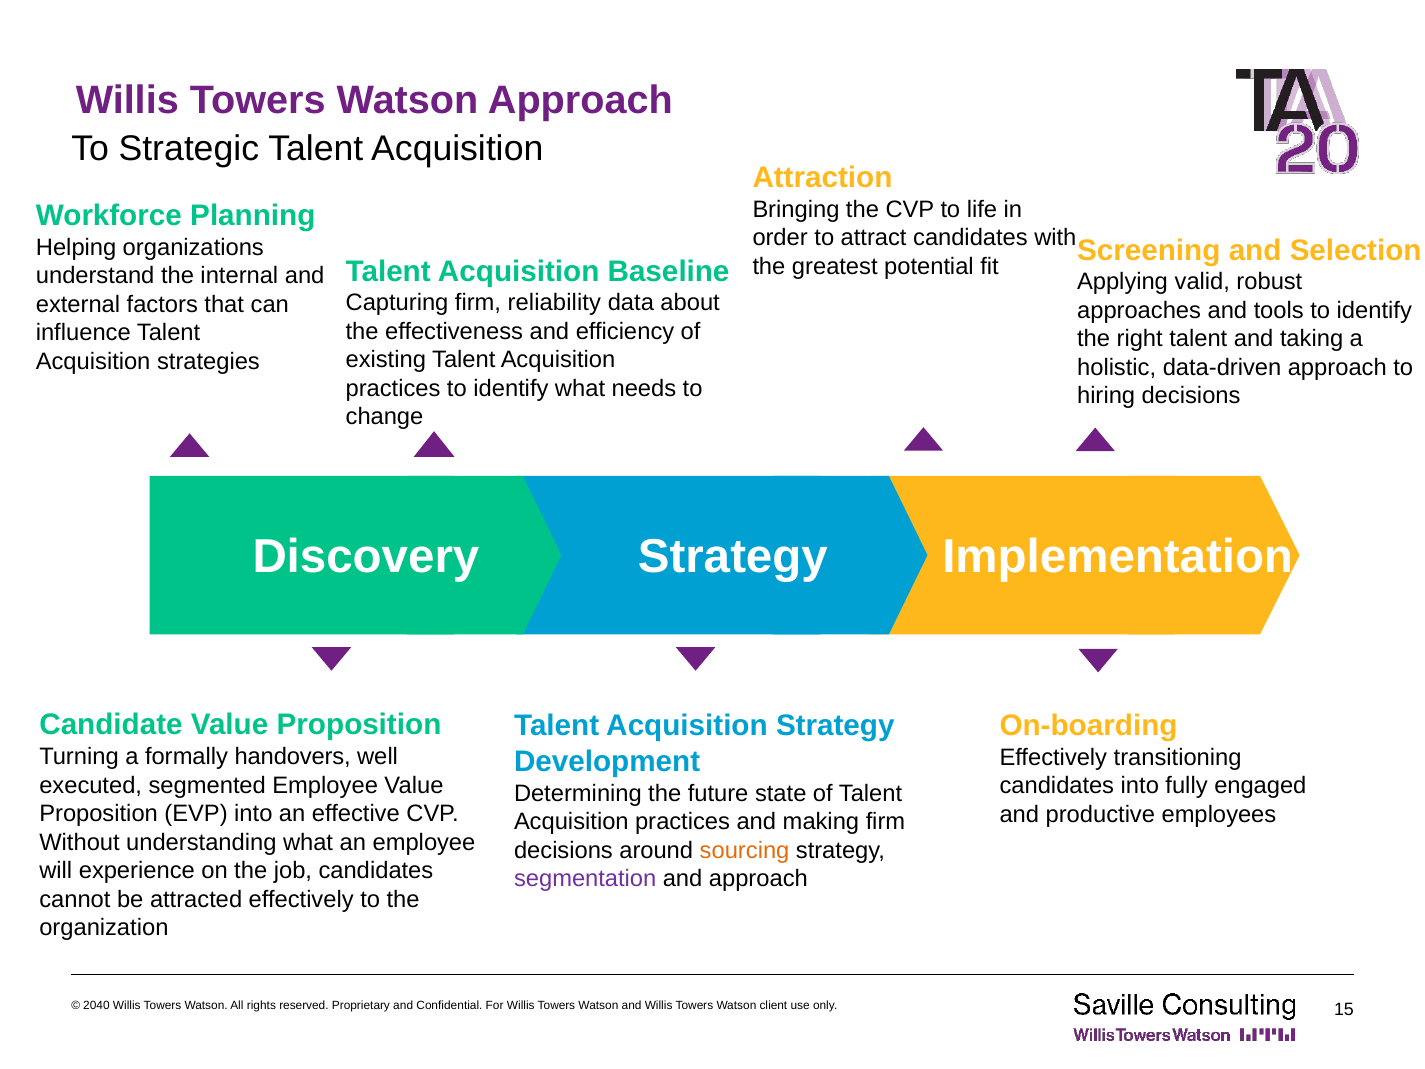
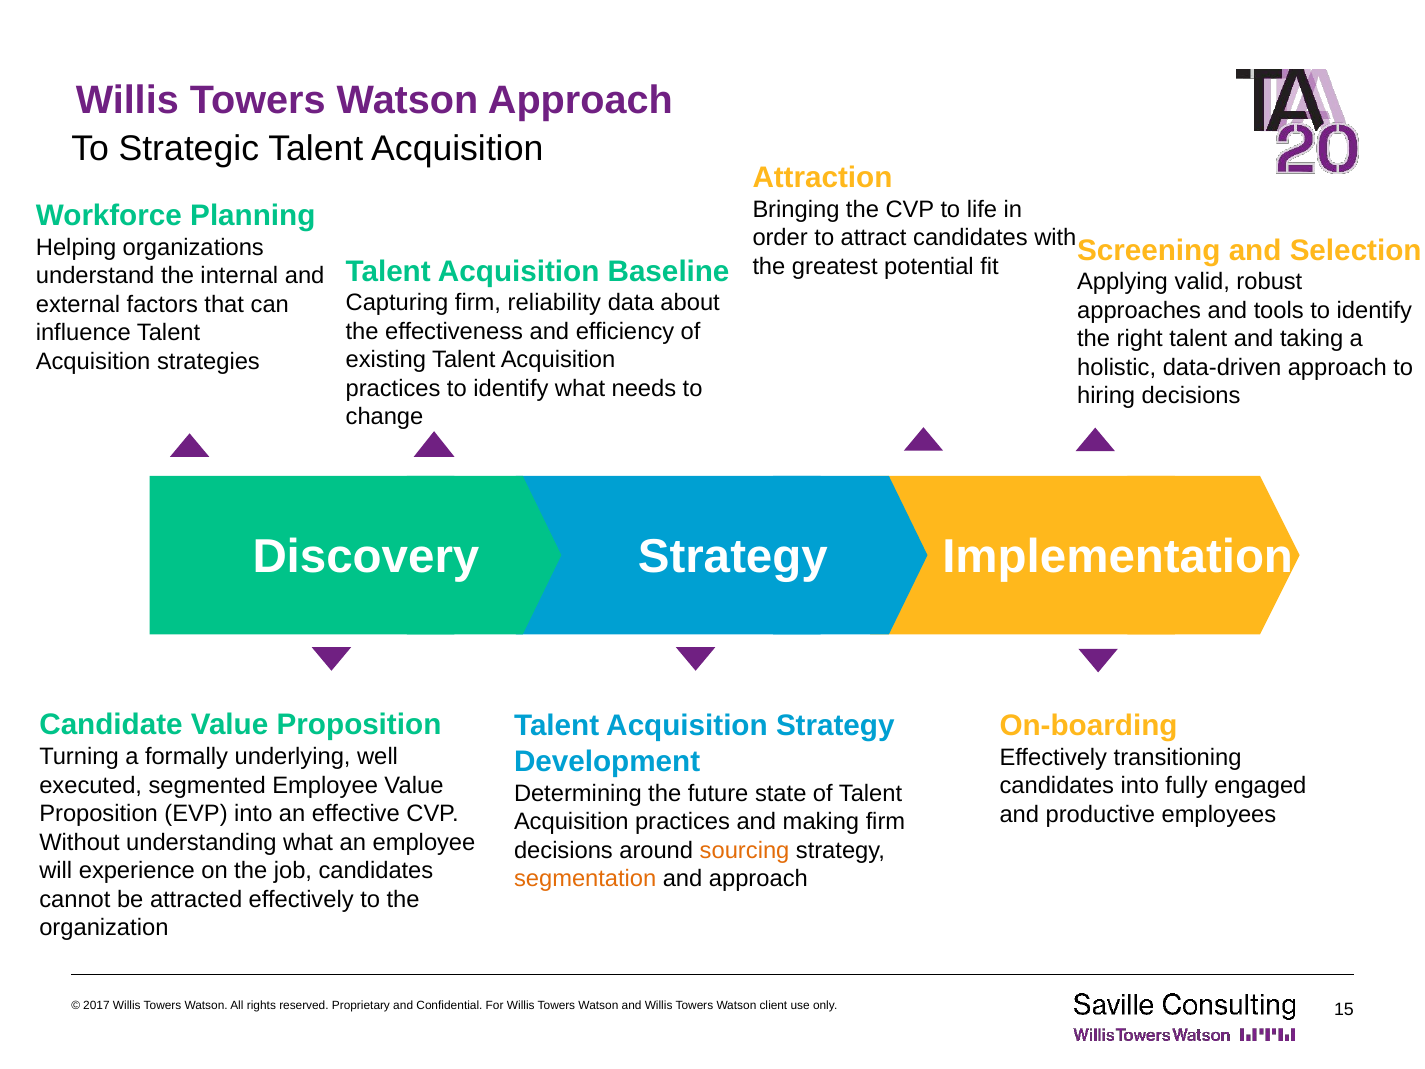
handovers: handovers -> underlying
segmentation colour: purple -> orange
2040: 2040 -> 2017
